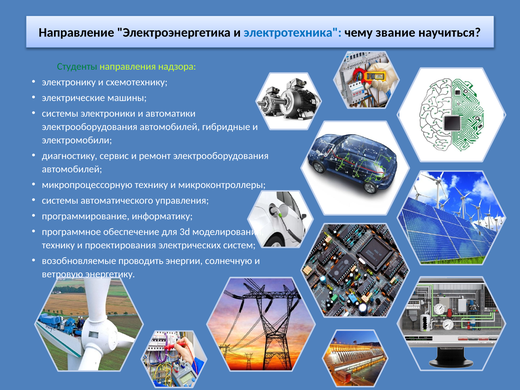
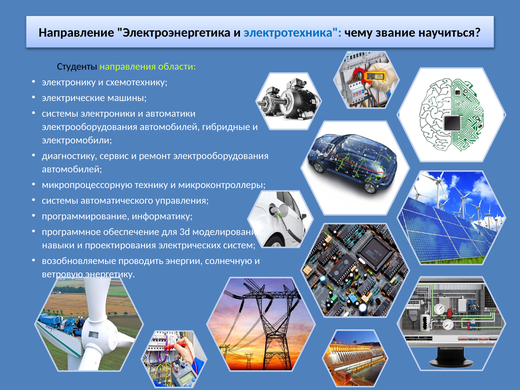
Студенты colour: green -> black
надзора: надзора -> области
технику at (58, 245): технику -> навыки
